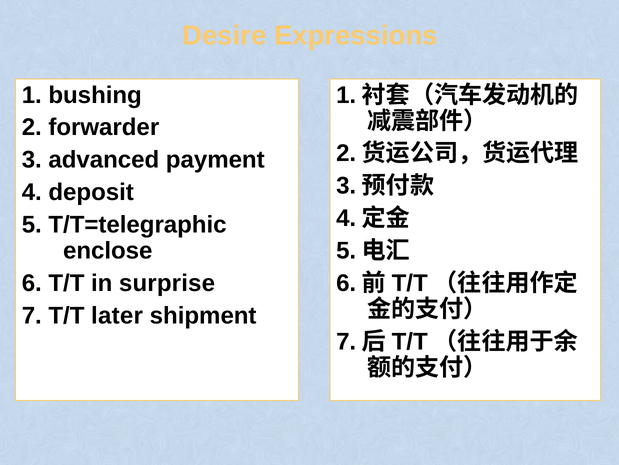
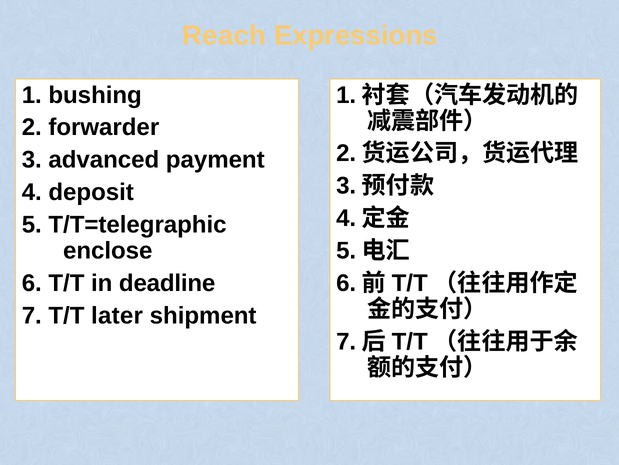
Desire: Desire -> Reach
surprise: surprise -> deadline
